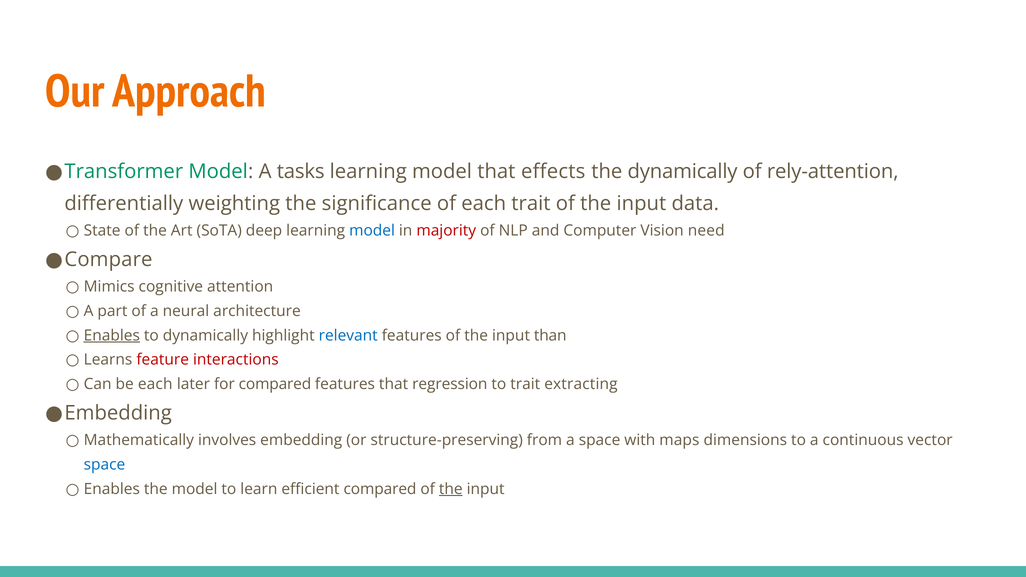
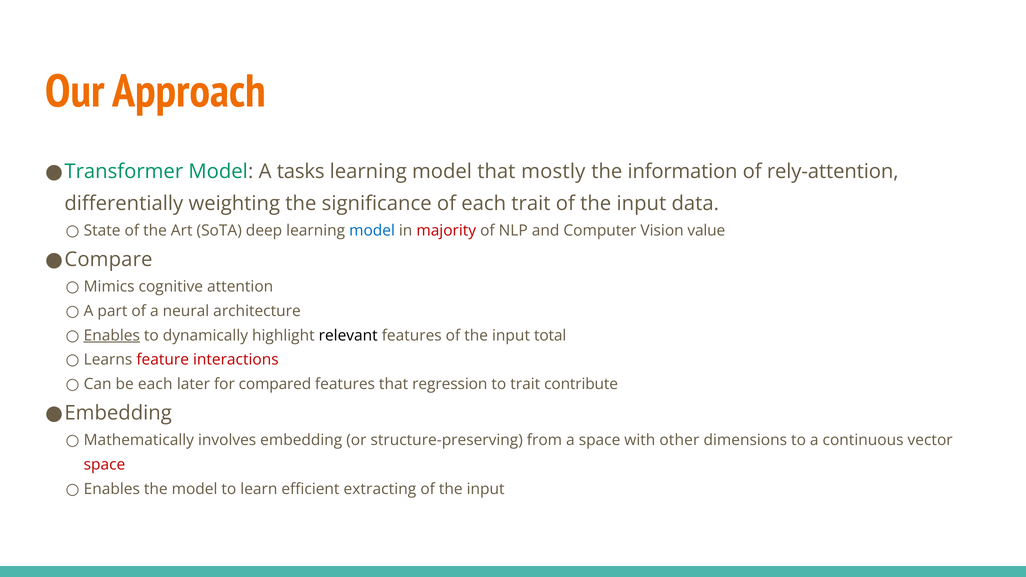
effects: effects -> mostly
the dynamically: dynamically -> information
need: need -> value
relevant colour: blue -> black
than: than -> total
extracting: extracting -> contribute
maps: maps -> other
space at (104, 465) colour: blue -> red
efficient compared: compared -> extracting
the at (451, 489) underline: present -> none
